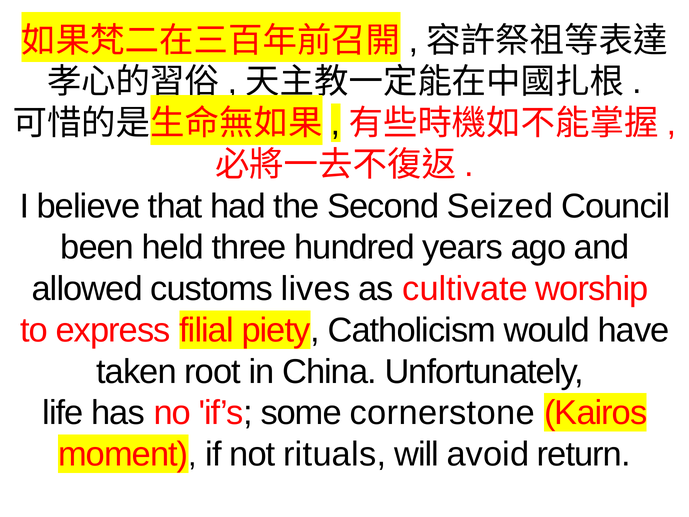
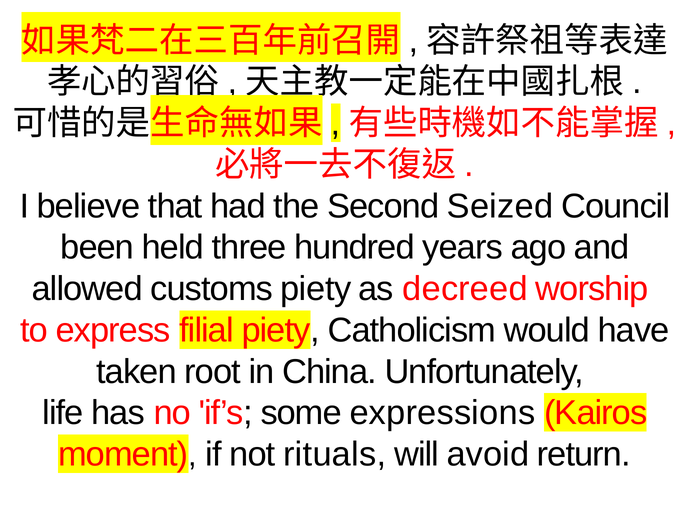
customs lives: lives -> piety
cultivate: cultivate -> decreed
cornerstone: cornerstone -> expressions
